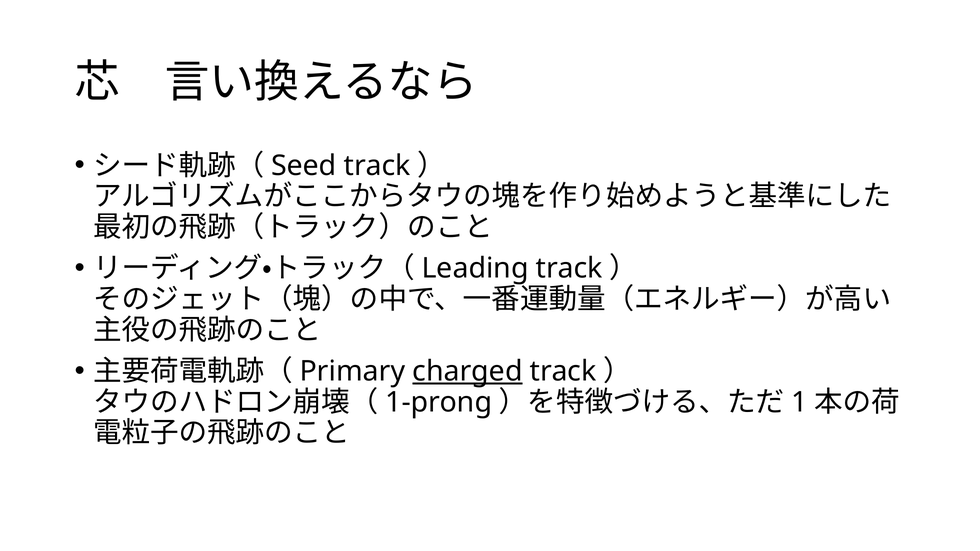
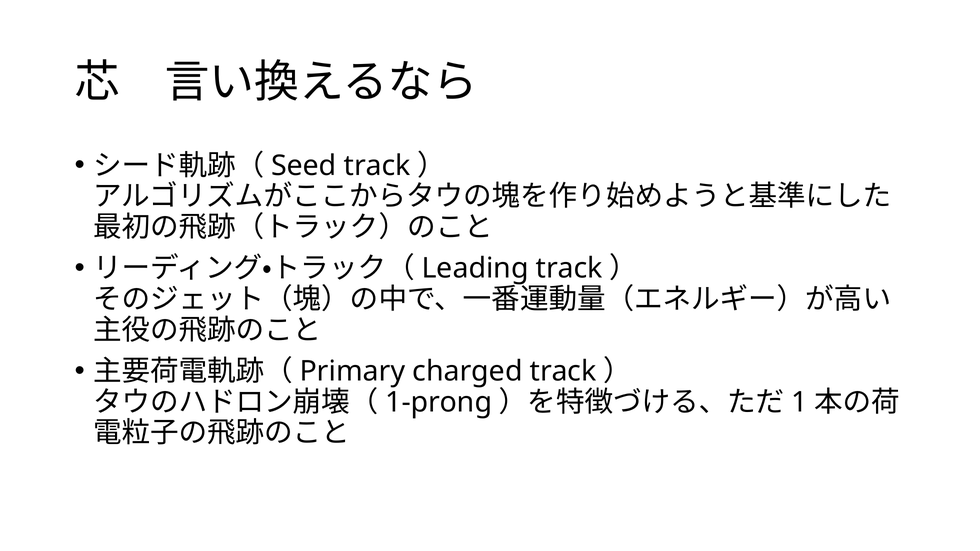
charged underline: present -> none
